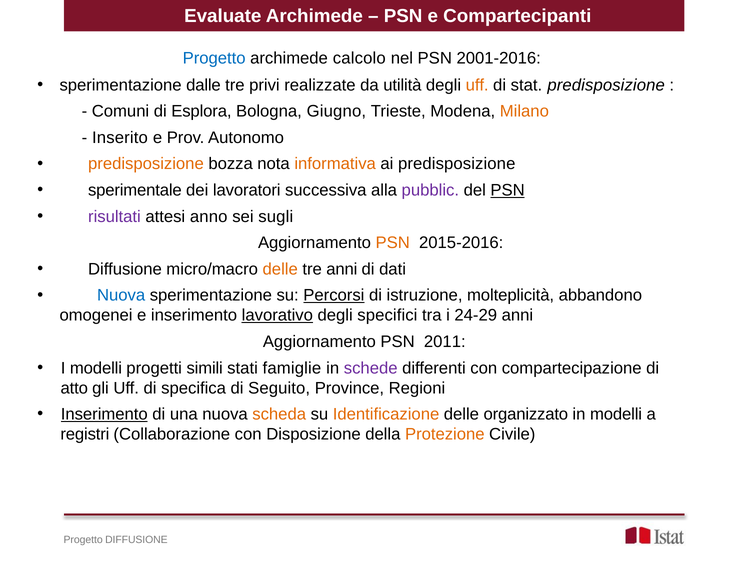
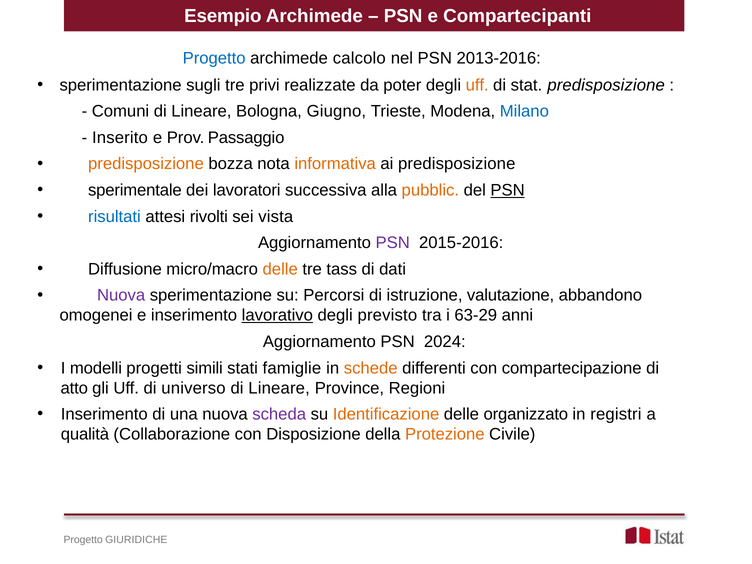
Evaluate: Evaluate -> Esempio
2001-2016: 2001-2016 -> 2013-2016
dalle: dalle -> sugli
utilità: utilità -> poter
Comuni di Esplora: Esplora -> Lineare
Milano colour: orange -> blue
Autonomo: Autonomo -> Passaggio
pubblic colour: purple -> orange
risultati colour: purple -> blue
anno: anno -> rivolti
sugli: sugli -> vista
PSN at (393, 243) colour: orange -> purple
tre anni: anni -> tass
Nuova at (121, 295) colour: blue -> purple
Percorsi underline: present -> none
molteplicità: molteplicità -> valutazione
specifici: specifici -> previsto
24-29: 24-29 -> 63-29
2011: 2011 -> 2024
schede colour: purple -> orange
specifica: specifica -> universo
Seguito at (279, 388): Seguito -> Lineare
Inserimento at (104, 414) underline: present -> none
scheda colour: orange -> purple
in modelli: modelli -> registri
registri: registri -> qualità
Progetto DIFFUSIONE: DIFFUSIONE -> GIURIDICHE
